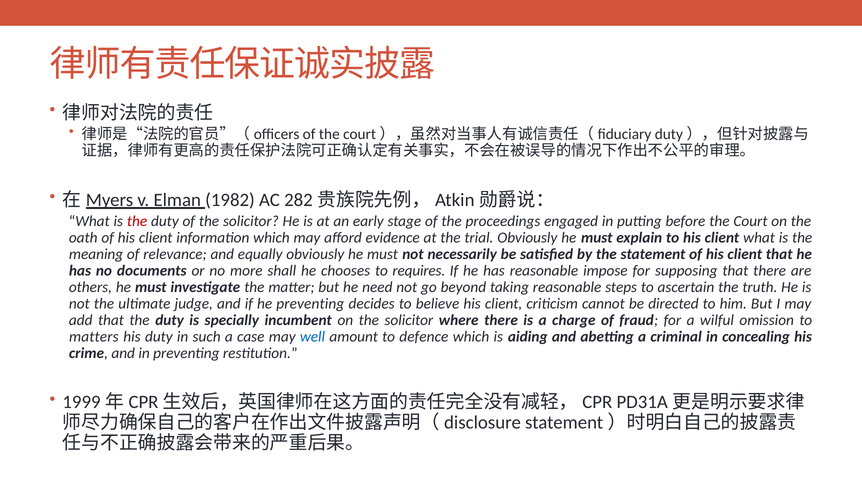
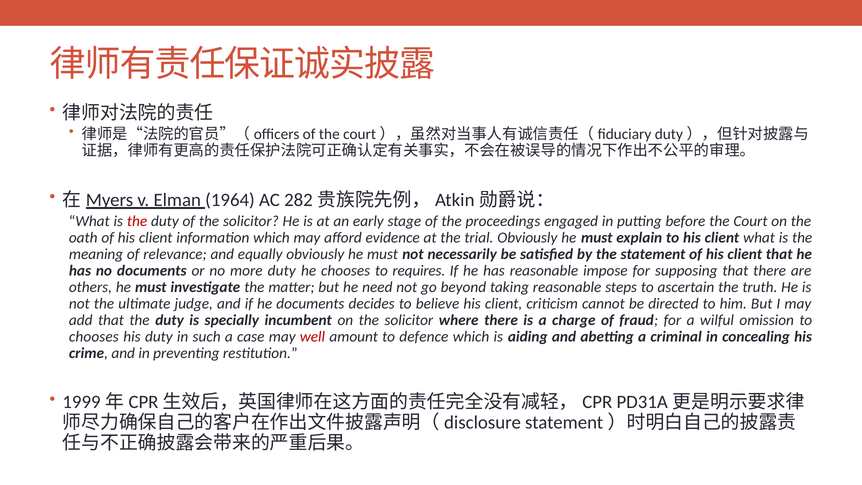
1982: 1982 -> 1964
more shall: shall -> duty
he preventing: preventing -> documents
matters at (94, 336): matters -> chooses
well colour: blue -> red
